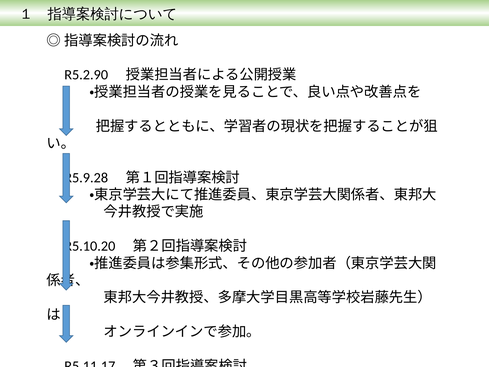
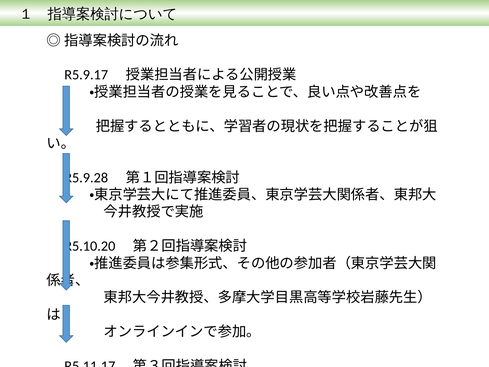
R5.2.90: R5.2.90 -> R5.9.17
